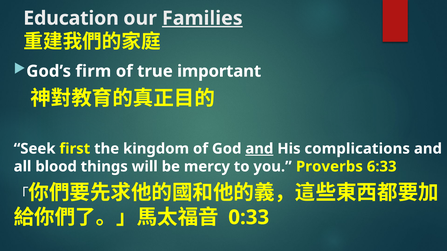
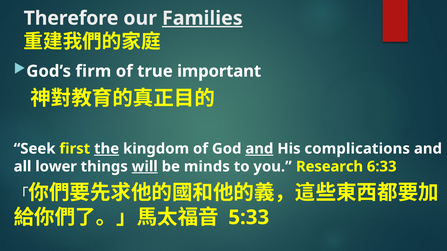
Education: Education -> Therefore
the underline: none -> present
blood: blood -> lower
will underline: none -> present
mercy: mercy -> minds
Proverbs: Proverbs -> Research
0:33: 0:33 -> 5:33
